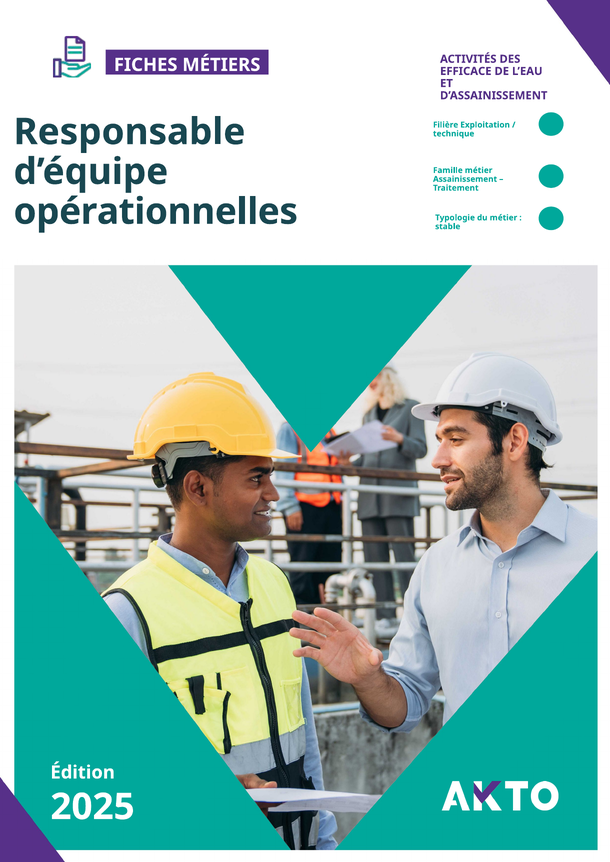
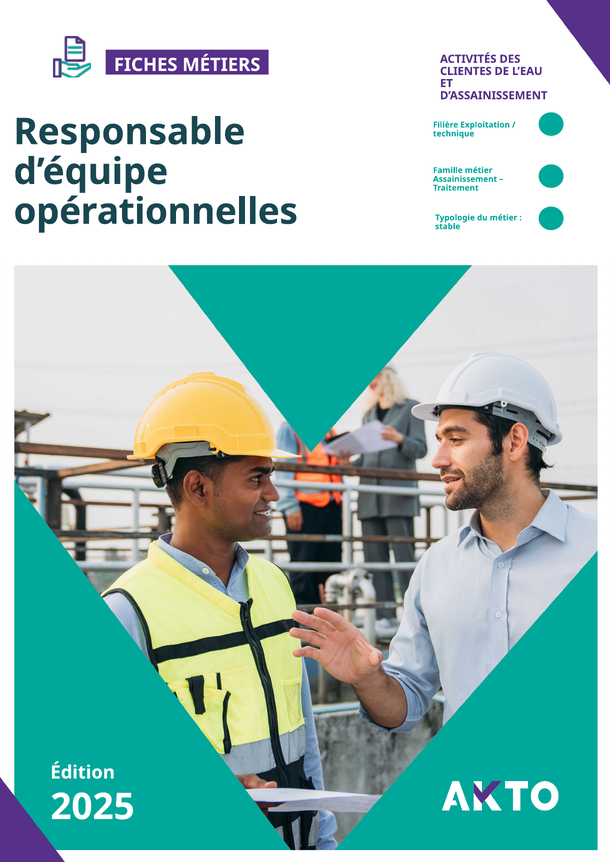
EFFICACE: EFFICACE -> CLIENTES
